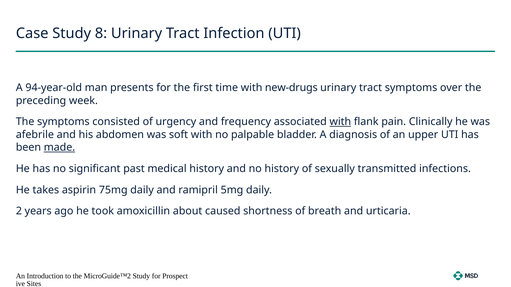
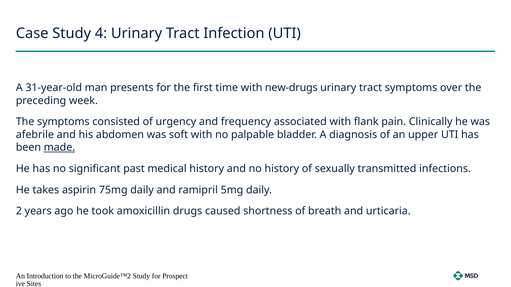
8: 8 -> 4
94-year-old: 94-year-old -> 31-year-old
with at (340, 122) underline: present -> none
about: about -> drugs
